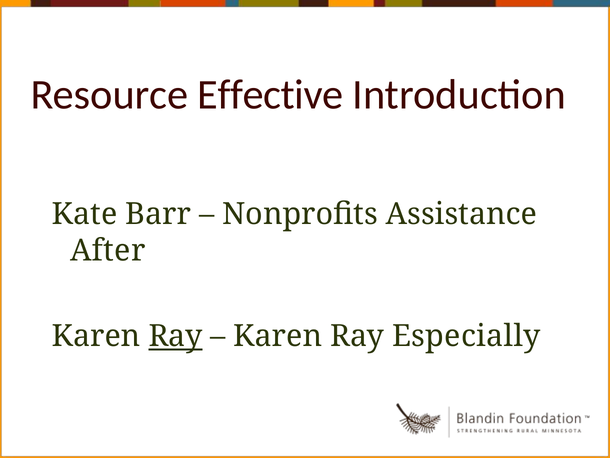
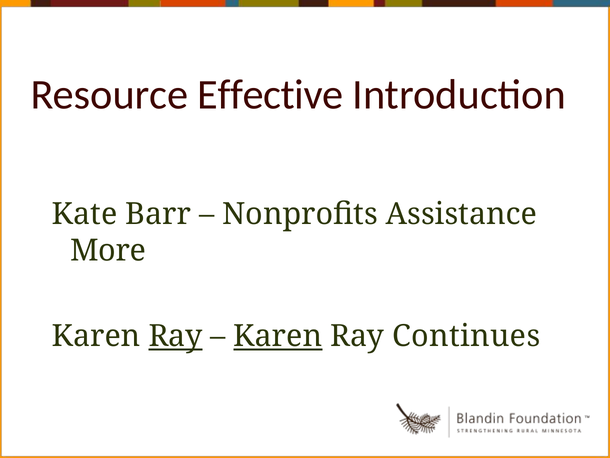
After: After -> More
Karen at (278, 336) underline: none -> present
Especially: Especially -> Continues
